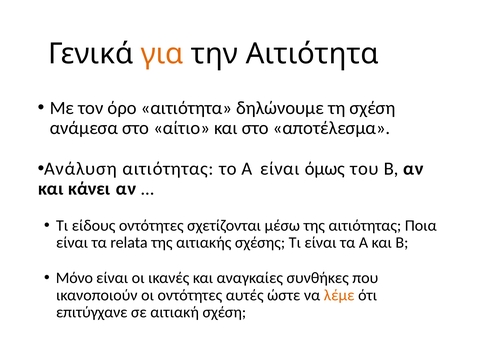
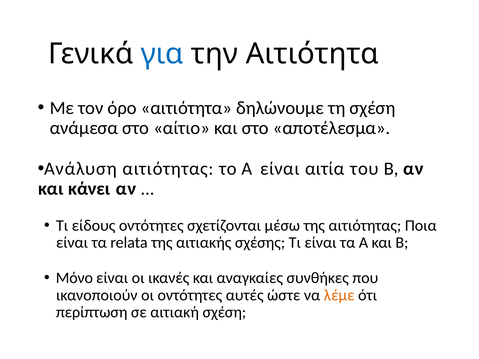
για colour: orange -> blue
όμως: όμως -> αιτία
επιτύγχανε: επιτύγχανε -> περίπτωση
